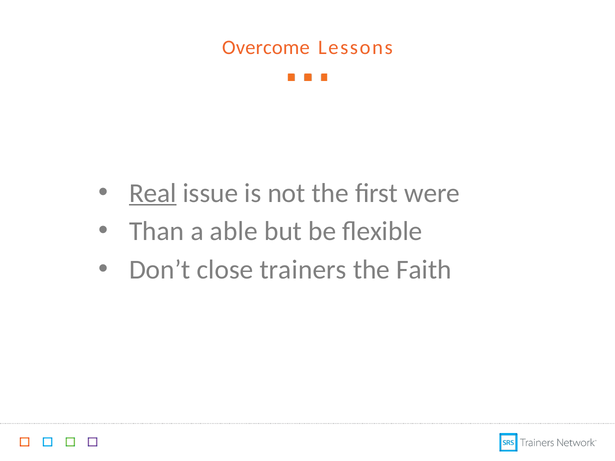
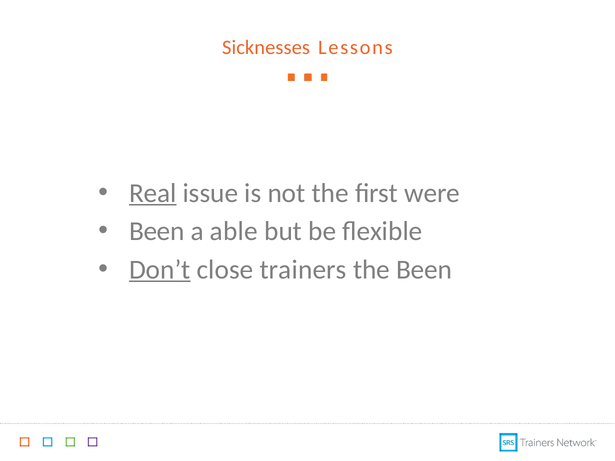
Overcome: Overcome -> Sicknesses
Than at (157, 232): Than -> Been
Don’t underline: none -> present
the Faith: Faith -> Been
